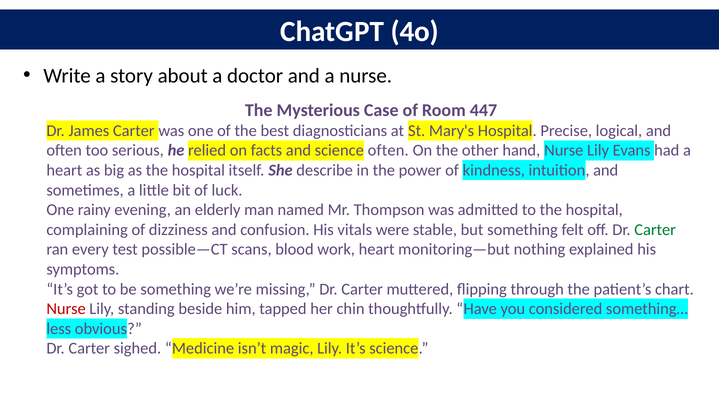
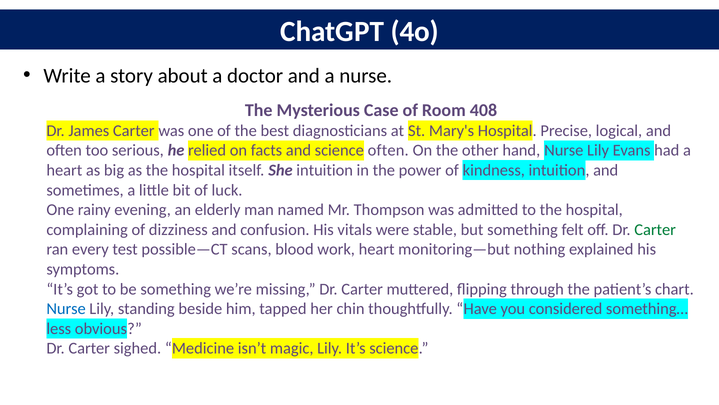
447: 447 -> 408
She describe: describe -> intuition
Nurse at (66, 308) colour: red -> blue
